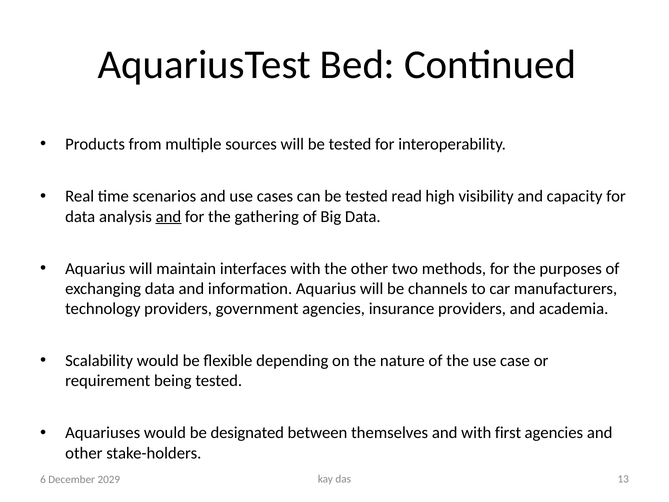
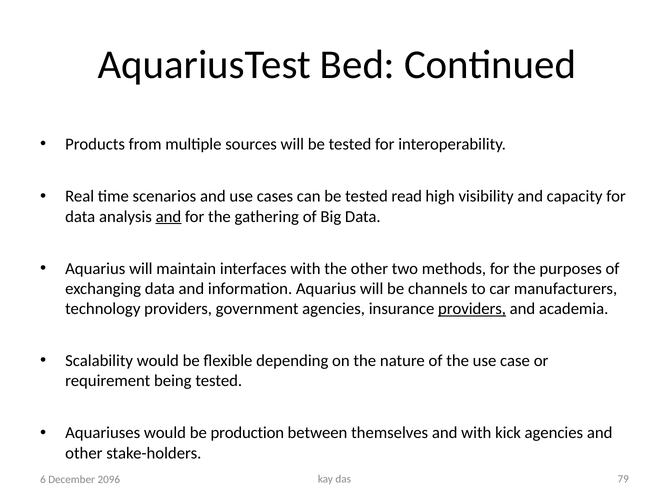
providers at (472, 309) underline: none -> present
designated: designated -> production
first: first -> kick
13: 13 -> 79
2029: 2029 -> 2096
